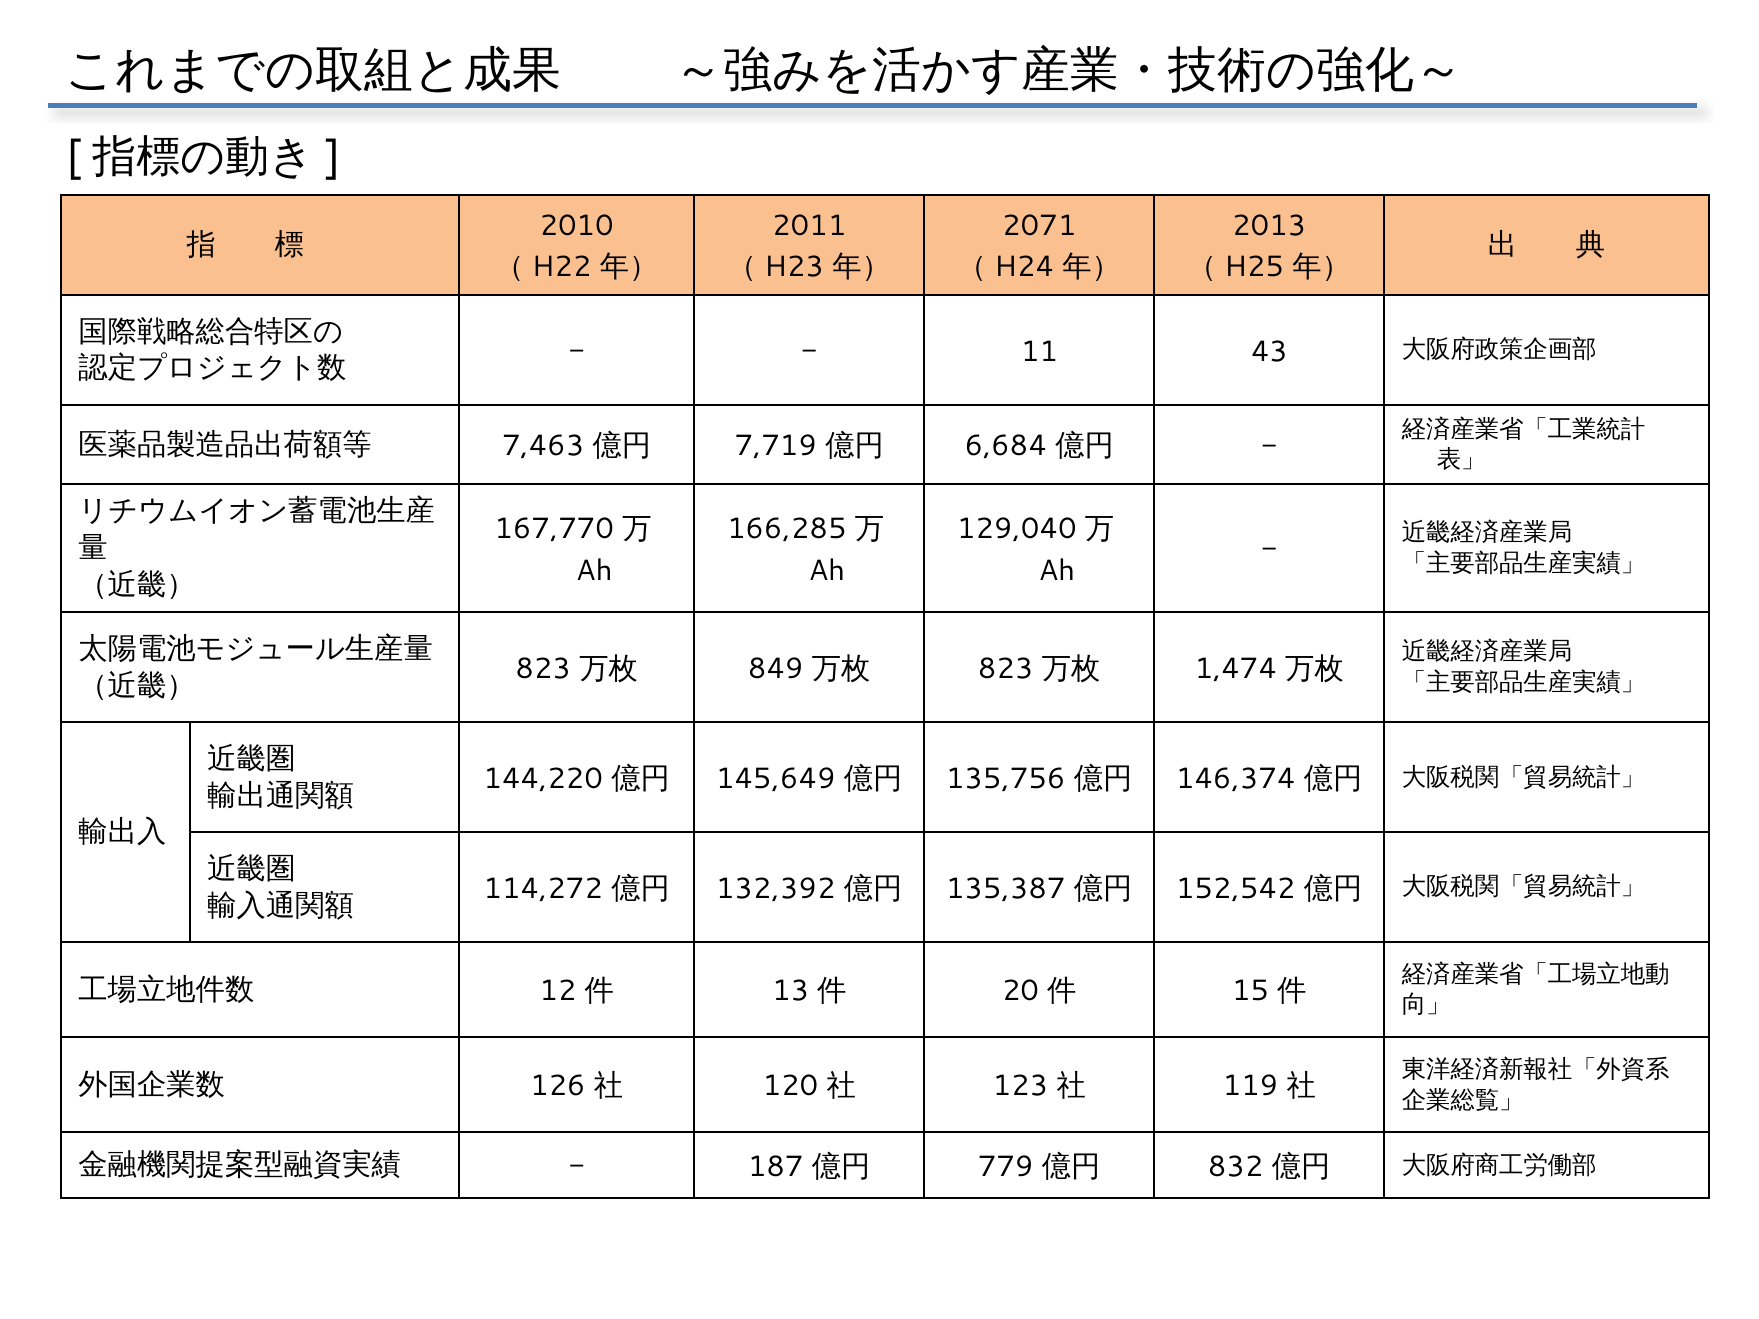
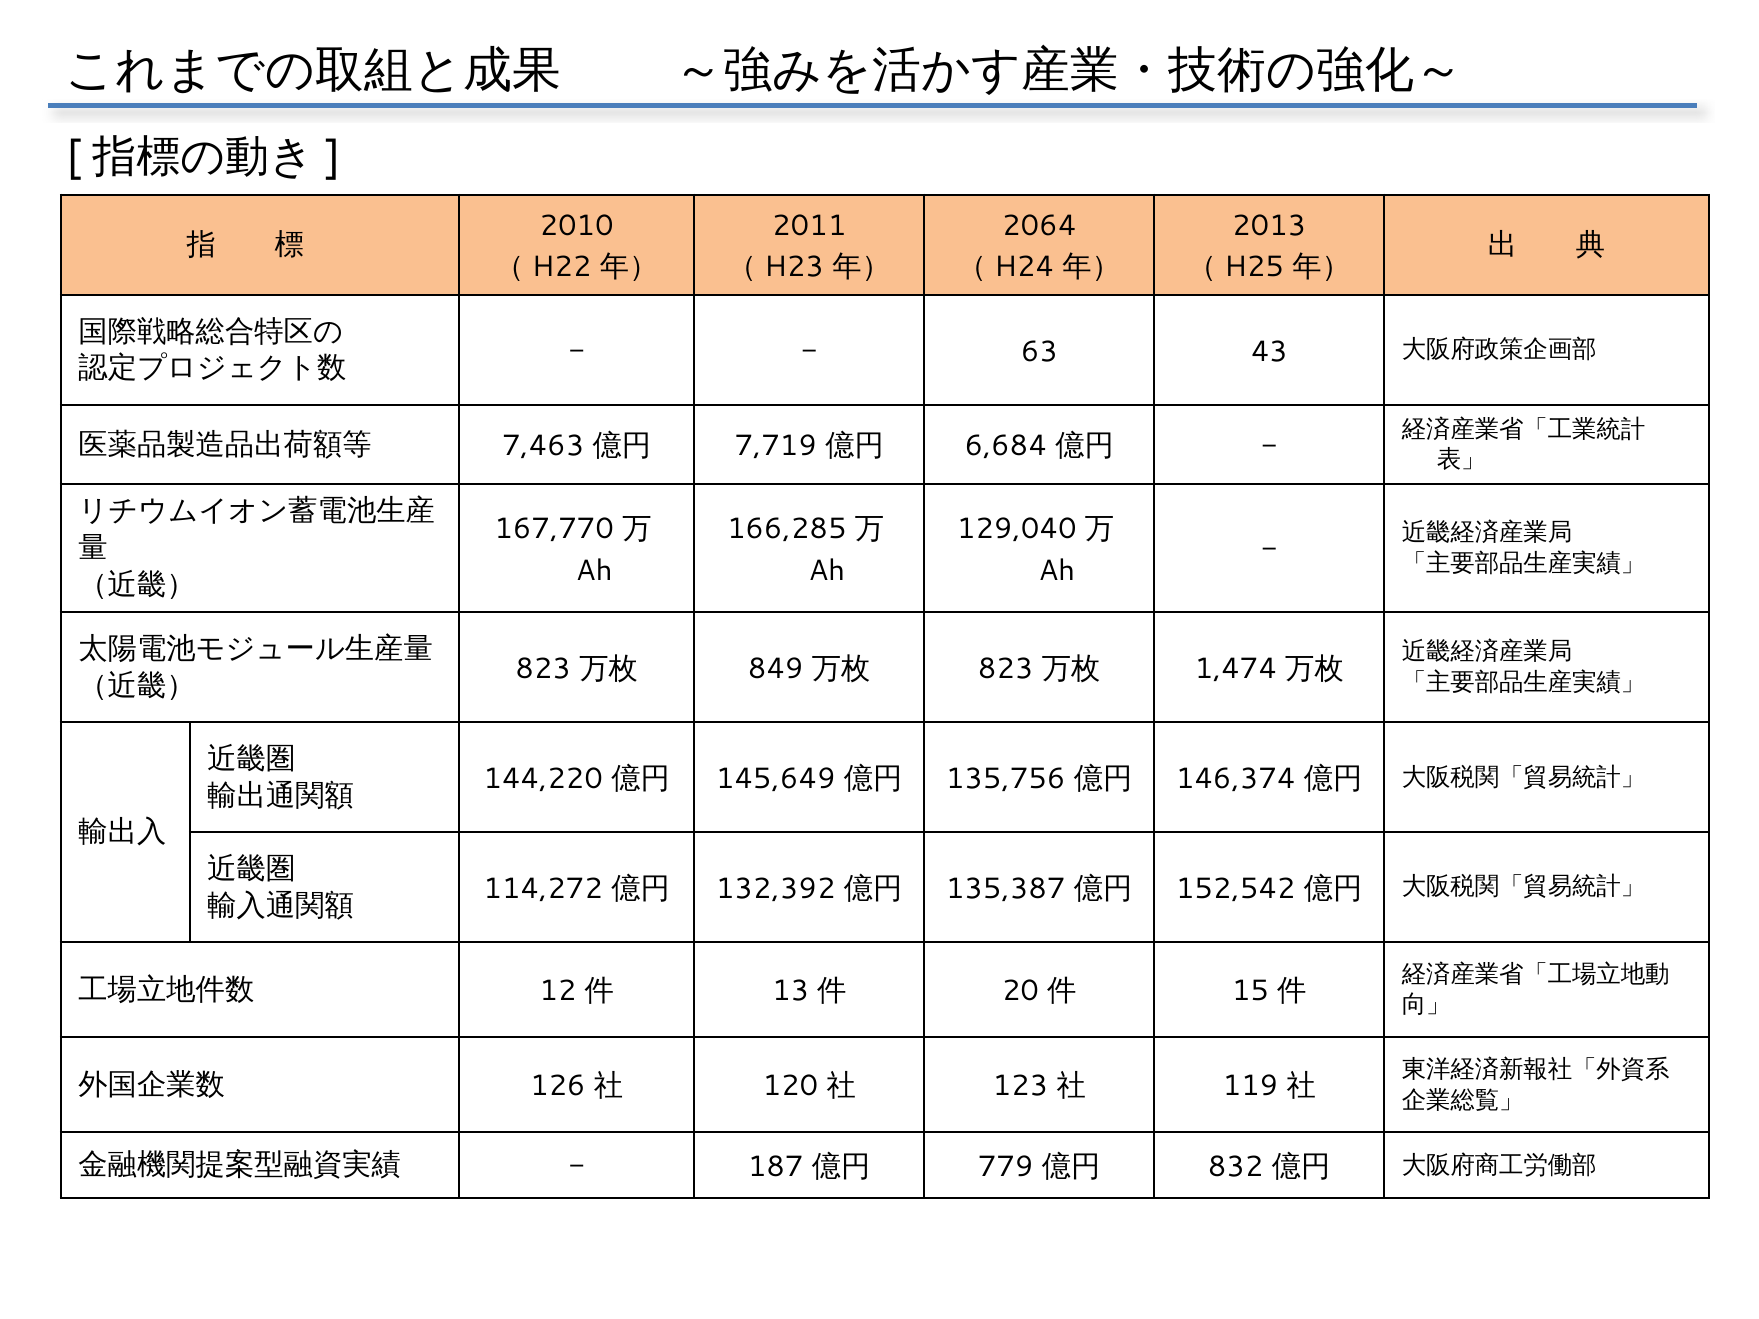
2071: 2071 -> 2064
11: 11 -> 63
